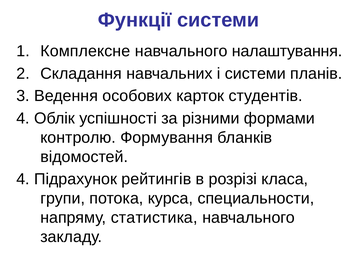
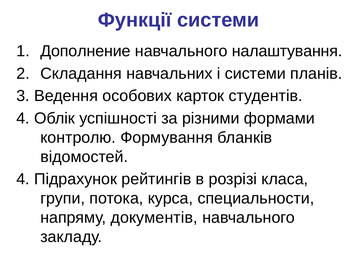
Комплексне: Комплексне -> Дополнение
статистика: статистика -> документів
